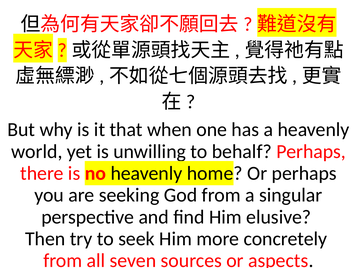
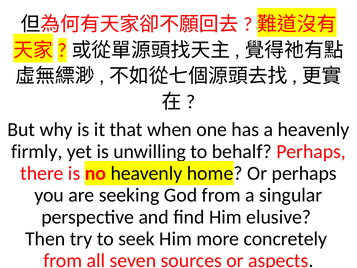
world: world -> firmly
